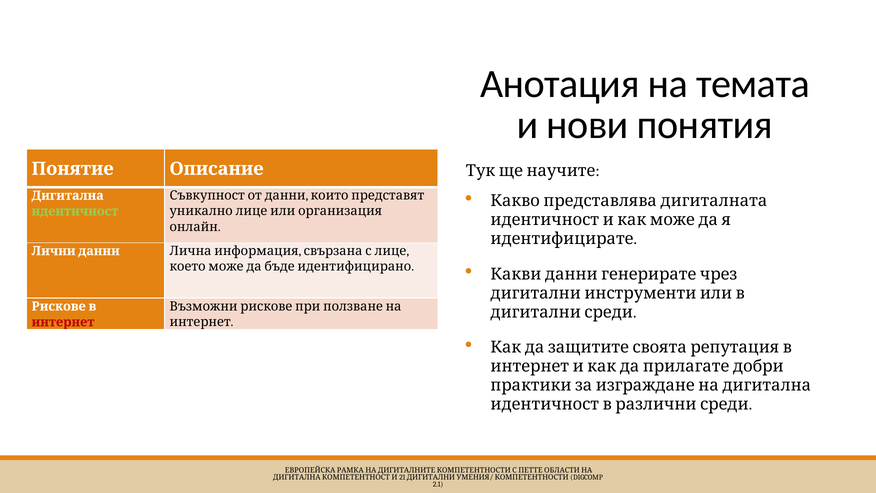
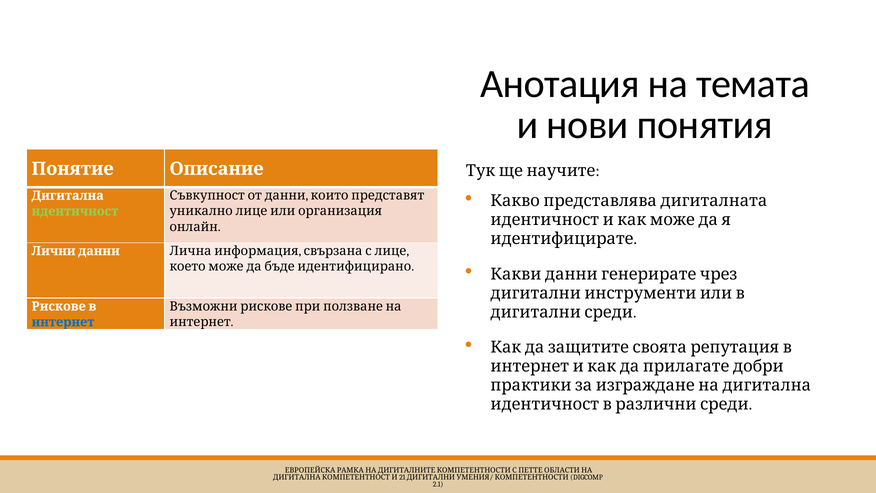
интернет at (63, 322) colour: red -> blue
